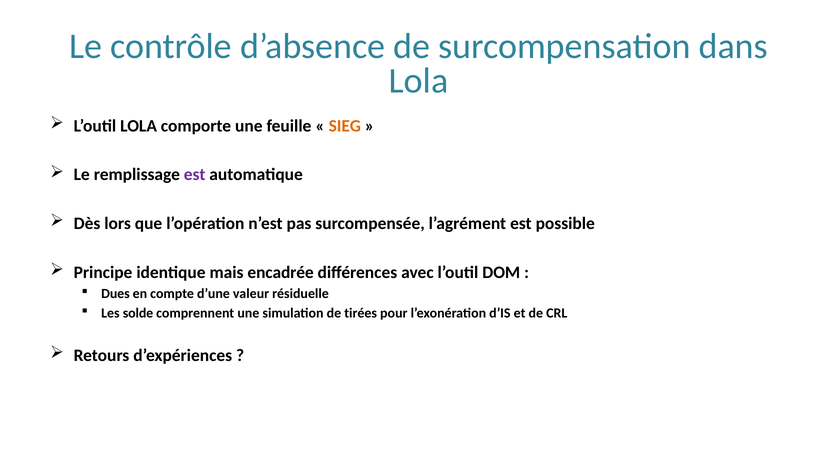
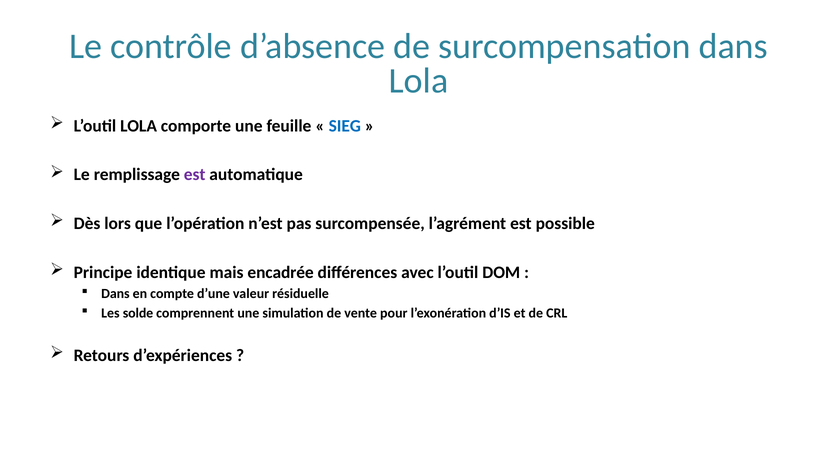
SIEG colour: orange -> blue
Dues at (115, 294): Dues -> Dans
tirées: tirées -> vente
